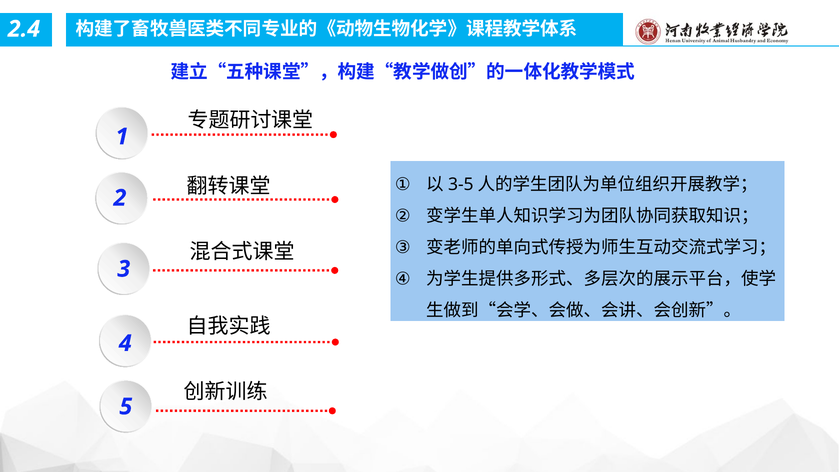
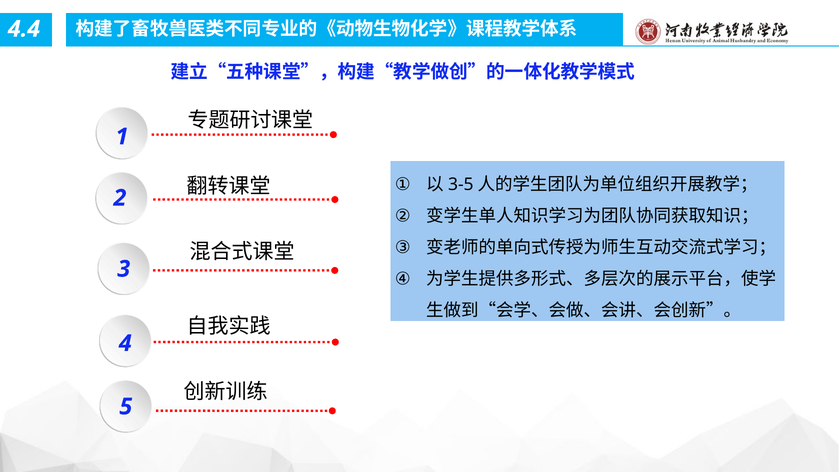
2.4: 2.4 -> 4.4
